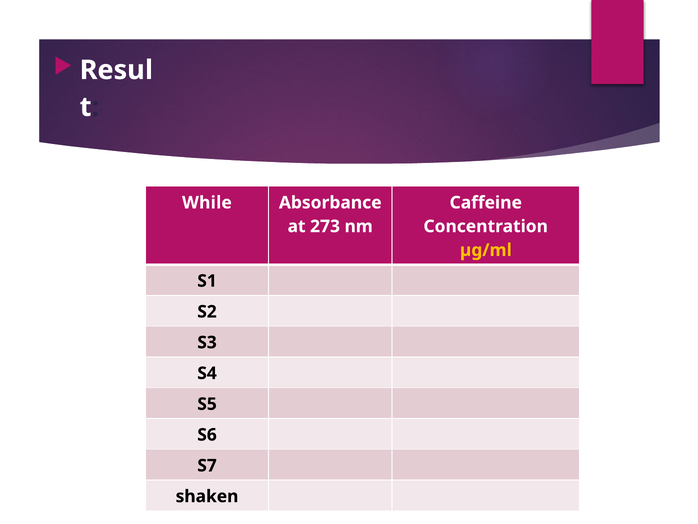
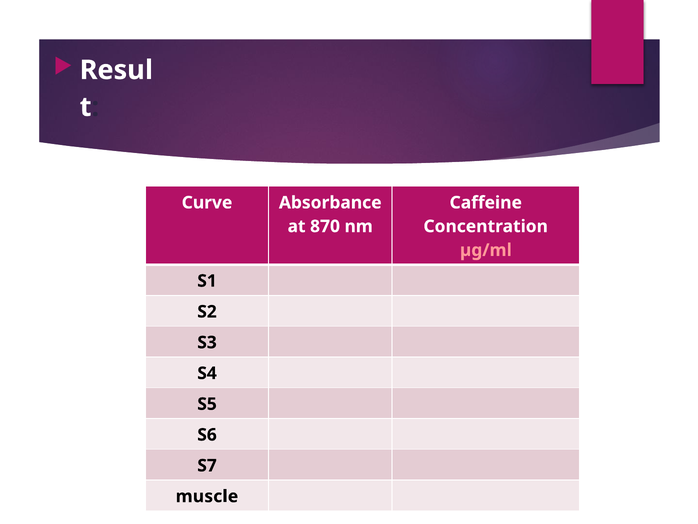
While: While -> Curve
273: 273 -> 870
µg/ml colour: yellow -> pink
shaken: shaken -> muscle
